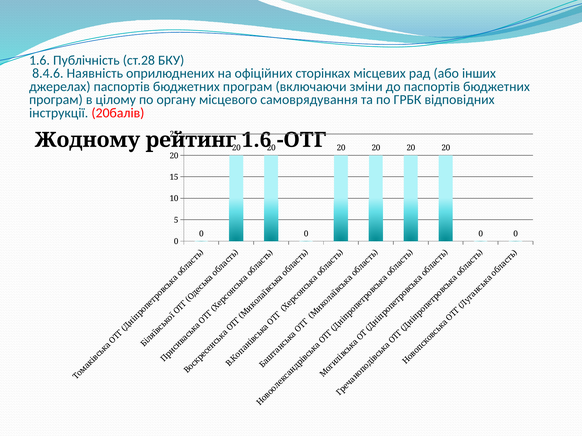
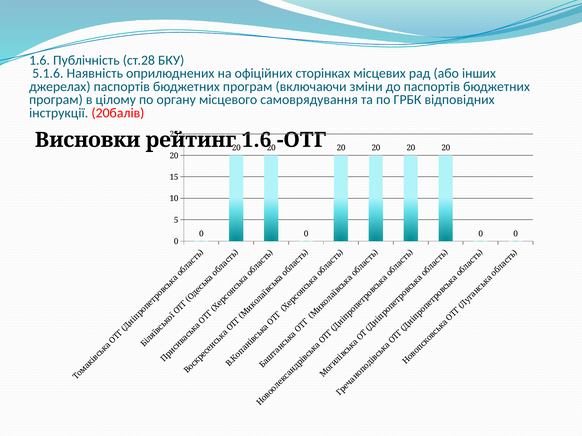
8.4.6: 8.4.6 -> 5.1.6
Жодному: Жодному -> Висновки
